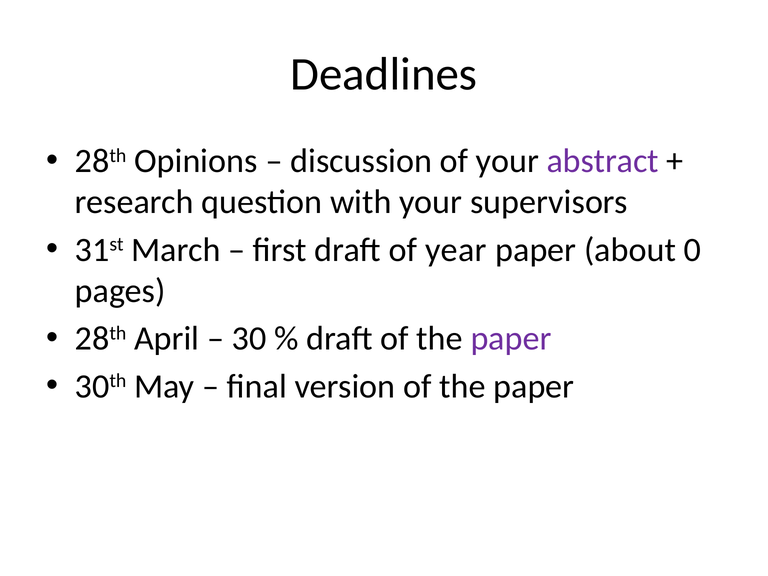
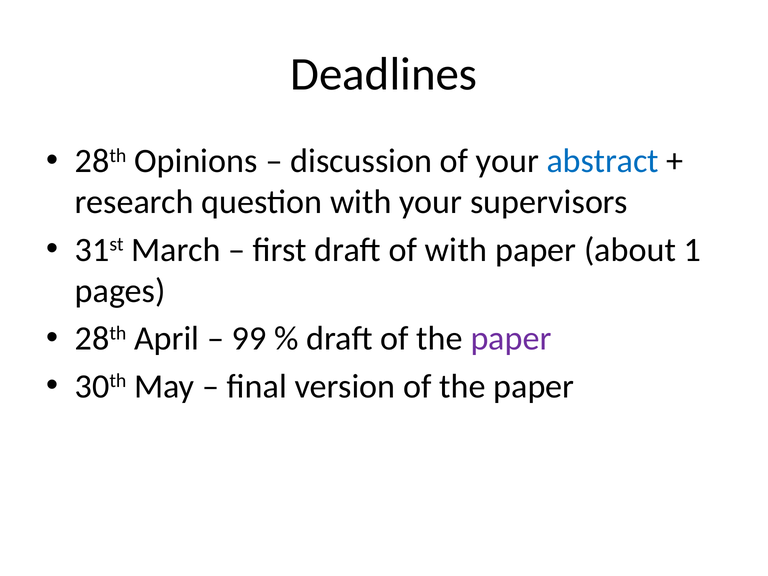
abstract colour: purple -> blue
of year: year -> with
0: 0 -> 1
30: 30 -> 99
